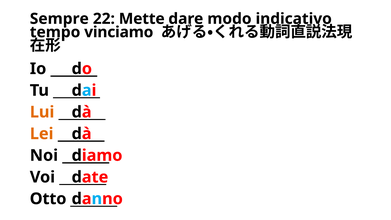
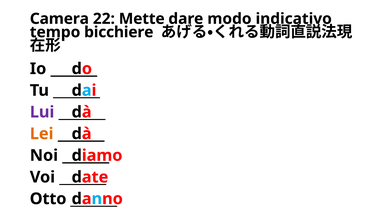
Sempre: Sempre -> Camera
vinciamo: vinciamo -> bicchiere
Lui colour: orange -> purple
